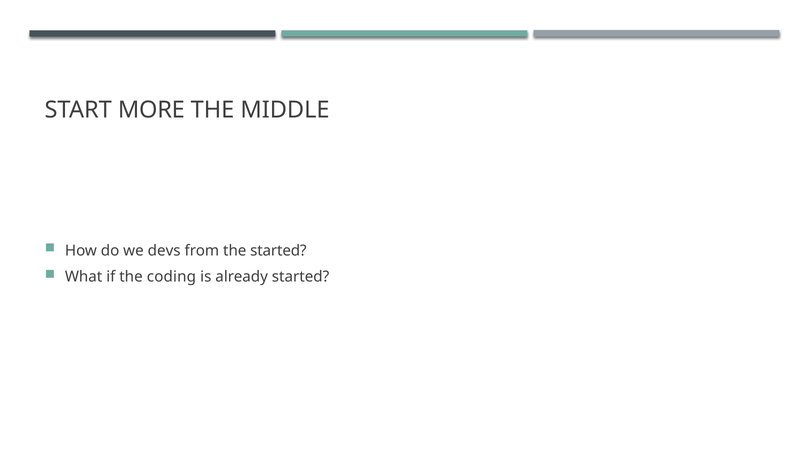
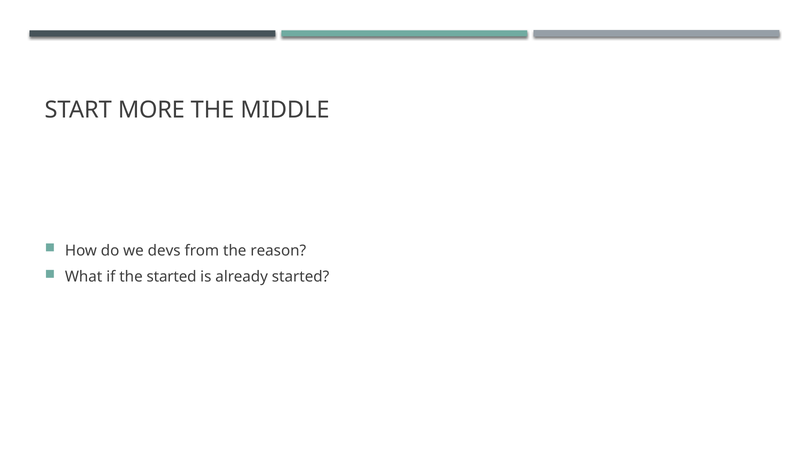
the started: started -> reason
the coding: coding -> started
